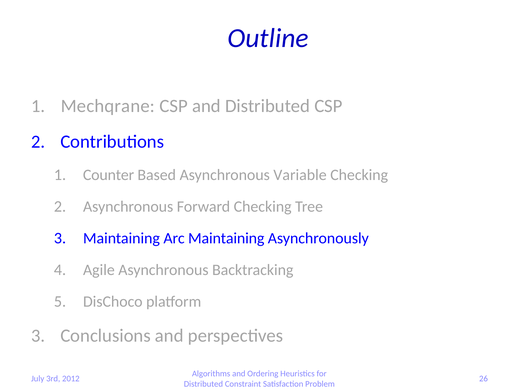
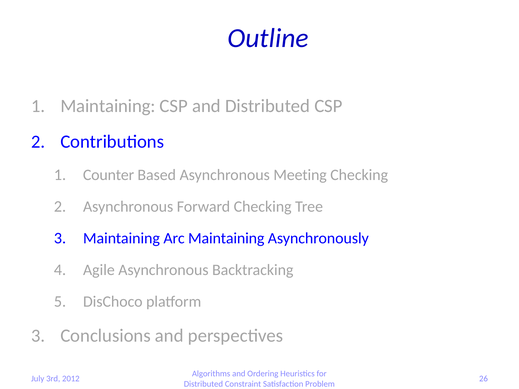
Mechqrane at (108, 106): Mechqrane -> Maintaining
Variable: Variable -> Meeting
